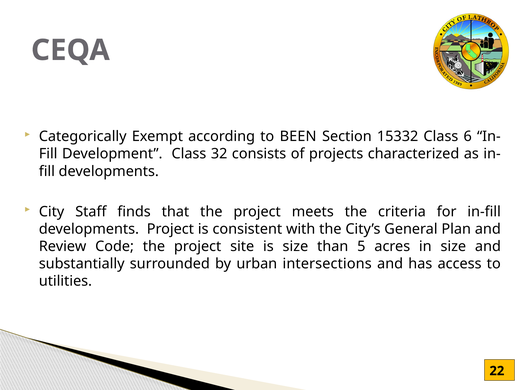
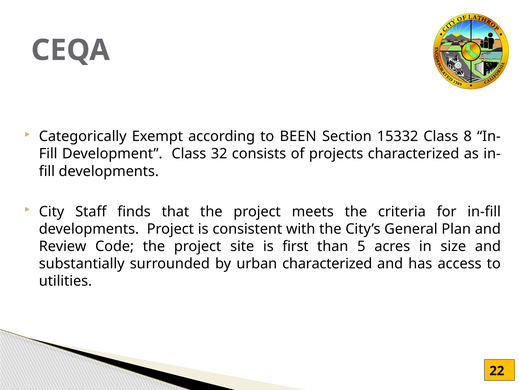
6: 6 -> 8
is size: size -> first
urban intersections: intersections -> characterized
